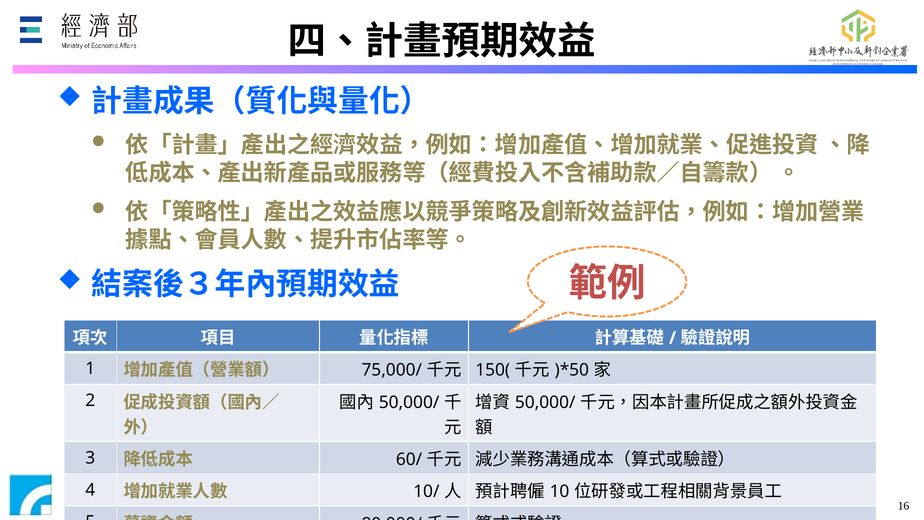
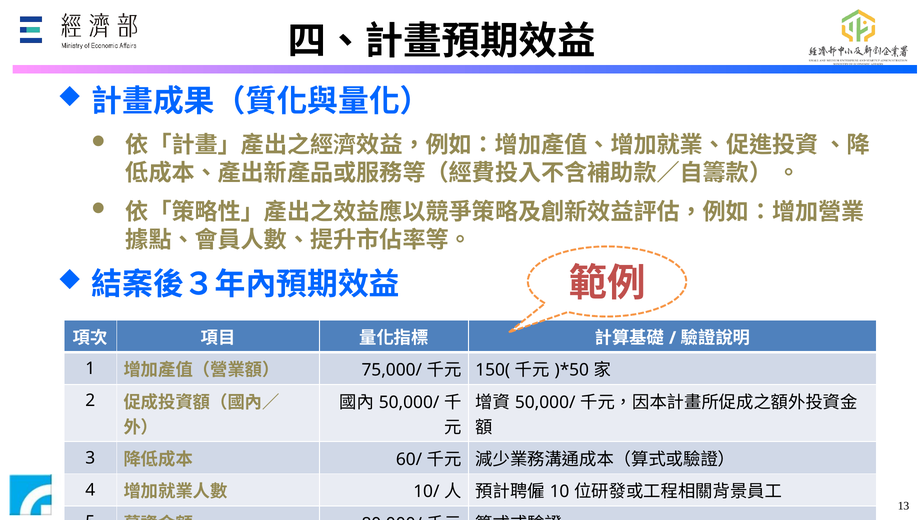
16: 16 -> 13
